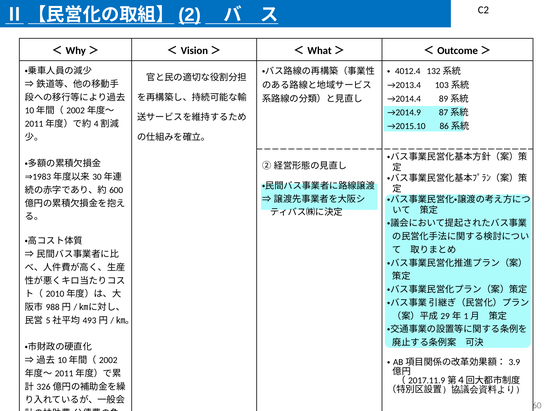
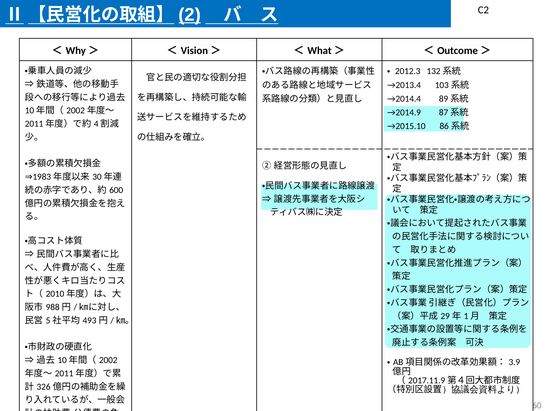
4012.4: 4012.4 -> 2012.3
